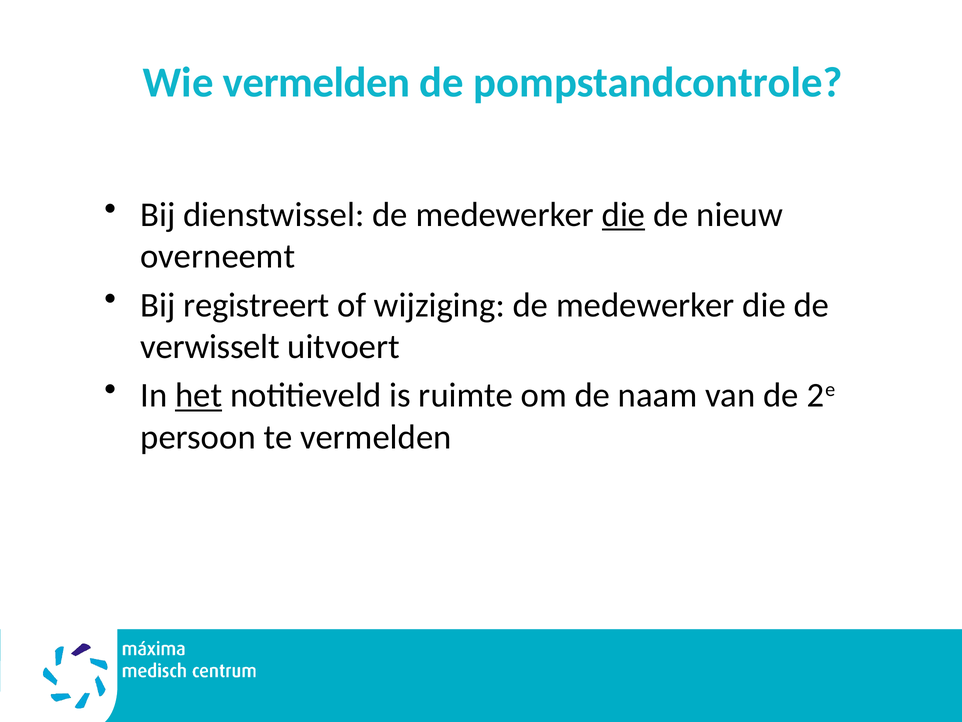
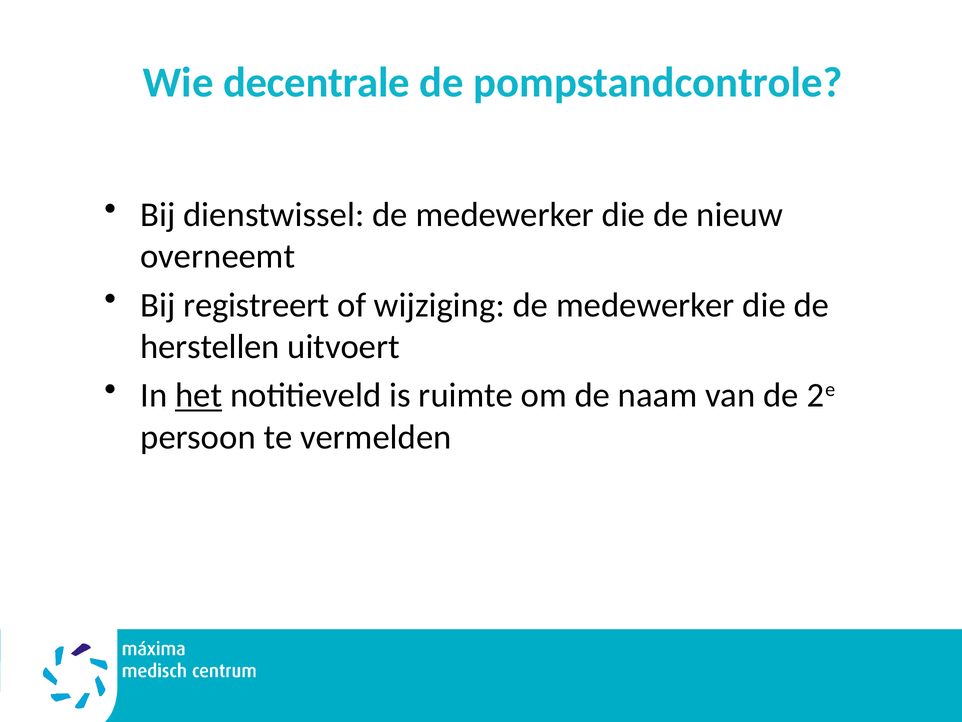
Wie vermelden: vermelden -> decentrale
die at (623, 215) underline: present -> none
verwisselt: verwisselt -> herstellen
